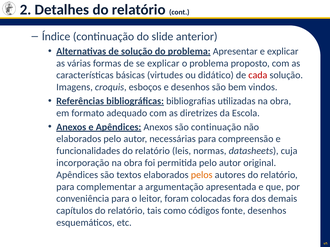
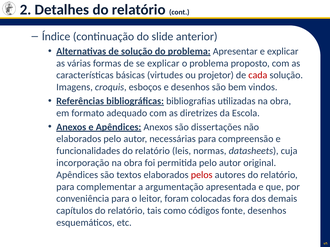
didático: didático -> projetor
são continuação: continuação -> dissertações
pelos colour: orange -> red
